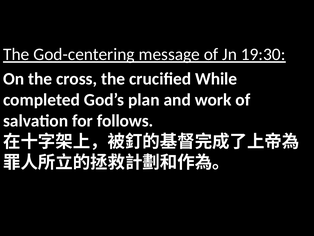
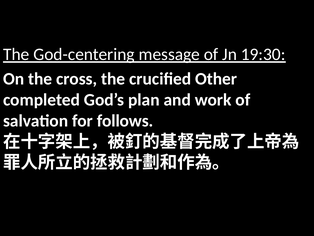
While: While -> Other
